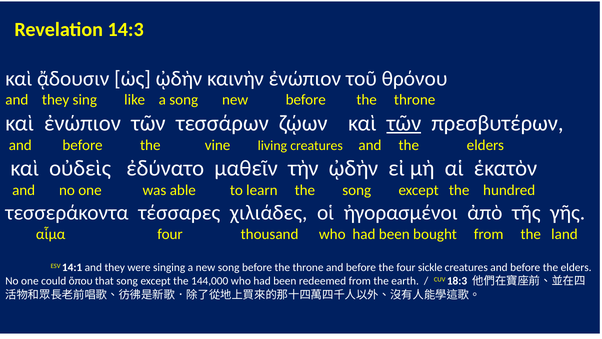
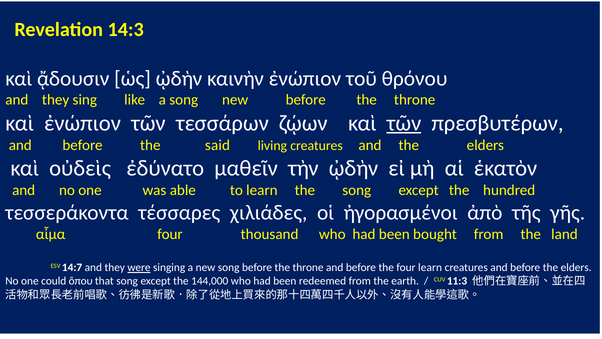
vine: vine -> said
14:1: 14:1 -> 14:7
were underline: none -> present
four sickle: sickle -> learn
18:3: 18:3 -> 11:3
